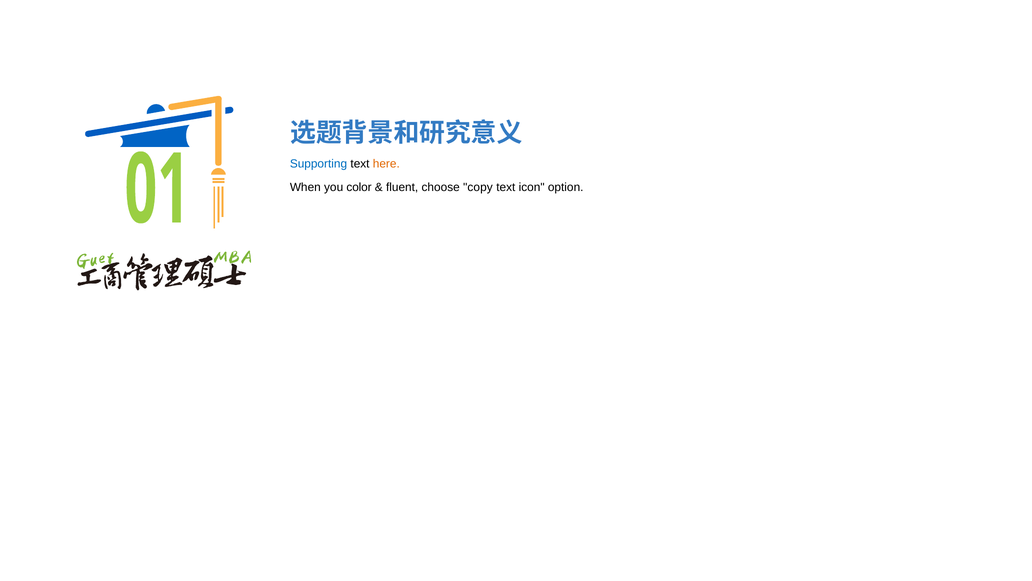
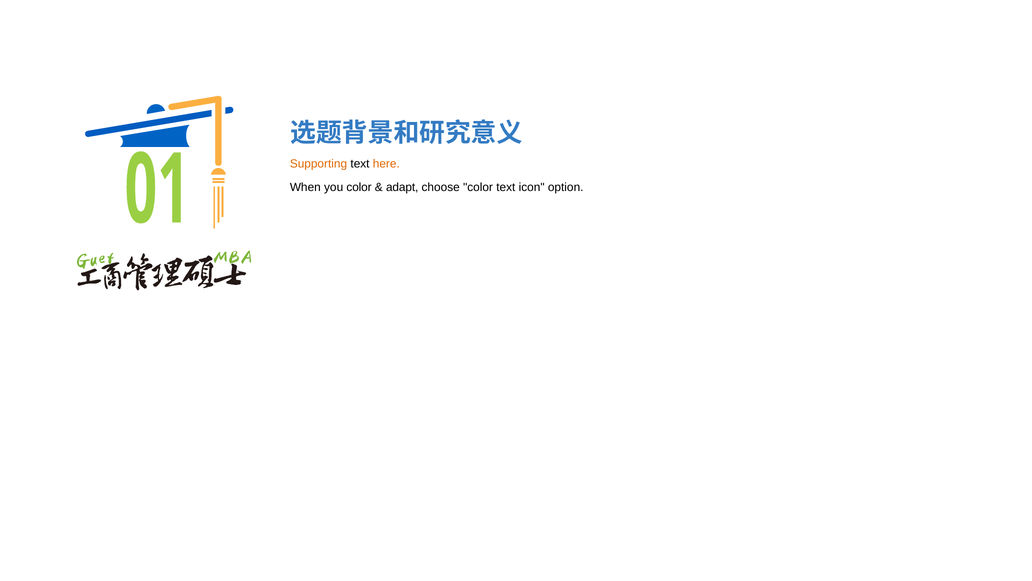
Supporting colour: blue -> orange
fluent: fluent -> adapt
choose copy: copy -> color
